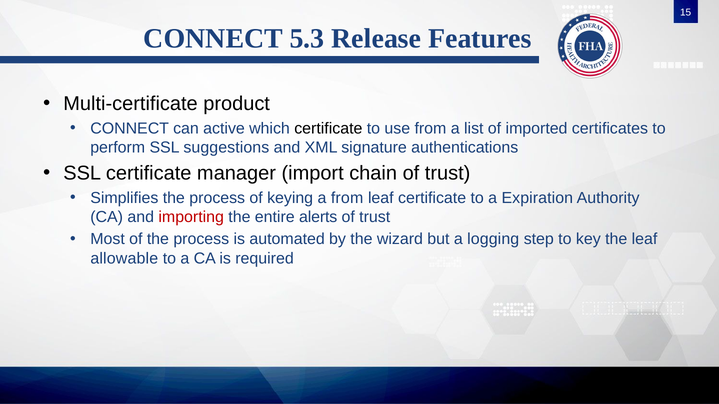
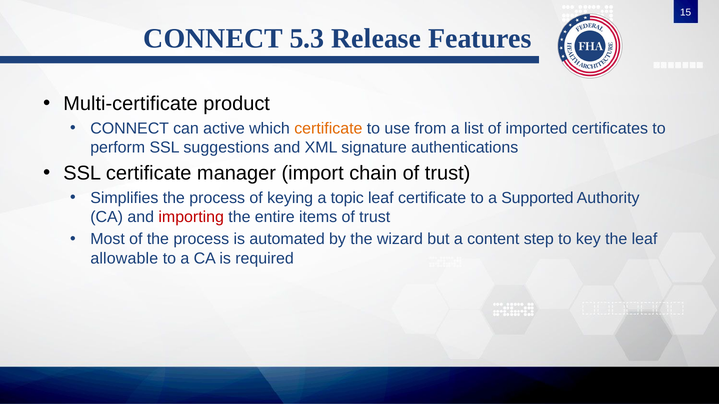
certificate at (328, 128) colour: black -> orange
a from: from -> topic
Expiration: Expiration -> Supported
alerts: alerts -> items
logging: logging -> content
